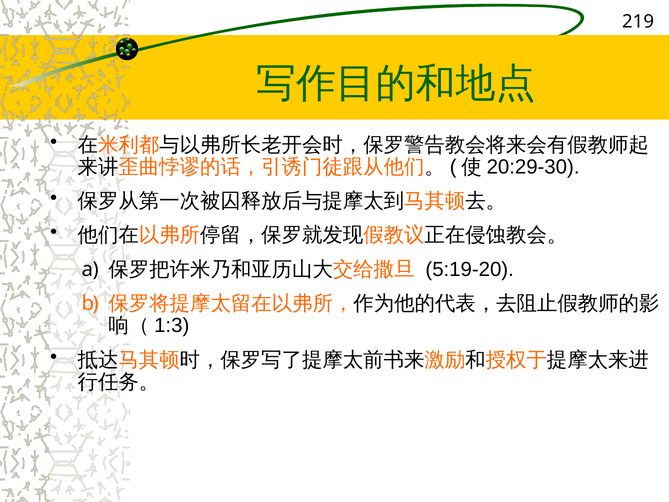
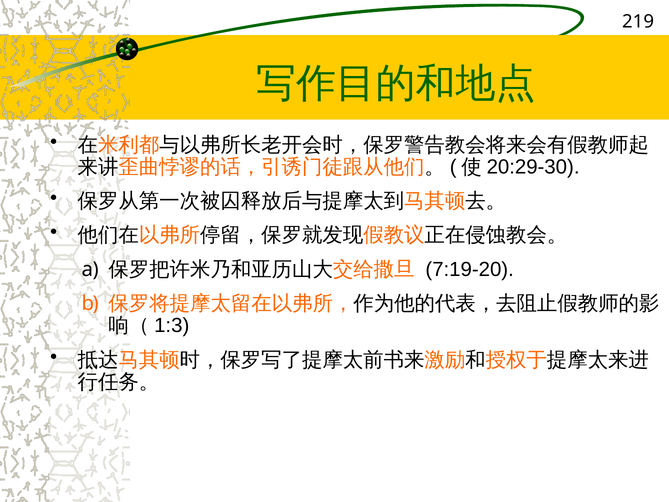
5:19-20: 5:19-20 -> 7:19-20
